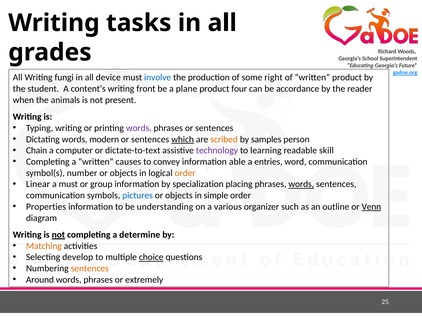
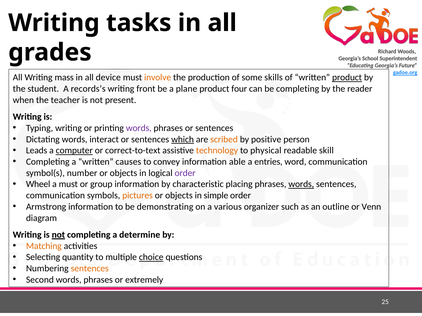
fungi: fungi -> mass
involve colour: blue -> orange
right: right -> skills
product at (347, 78) underline: none -> present
content’s: content’s -> records’s
be accordance: accordance -> completing
animals: animals -> teacher
modern: modern -> interact
samples: samples -> positive
Chain: Chain -> Leads
computer underline: none -> present
dictate-to-text: dictate-to-text -> correct-to-text
technology colour: purple -> orange
learning: learning -> physical
order at (185, 173) colour: orange -> purple
Linear: Linear -> Wheel
specialization: specialization -> characteristic
pictures colour: blue -> orange
Properties: Properties -> Armstrong
understanding: understanding -> demonstrating
Venn underline: present -> none
develop: develop -> quantity
Around: Around -> Second
